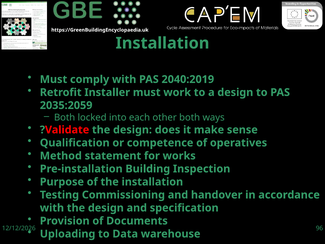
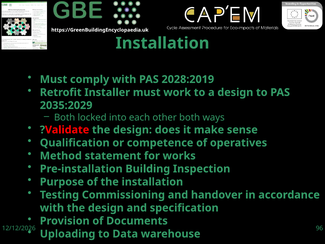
2040:2019: 2040:2019 -> 2028:2019
2035:2059: 2035:2059 -> 2035:2029
